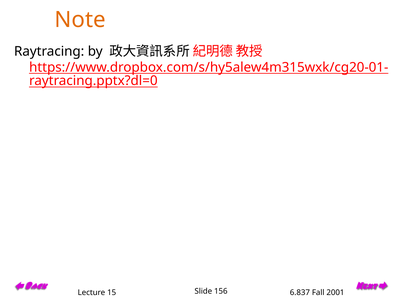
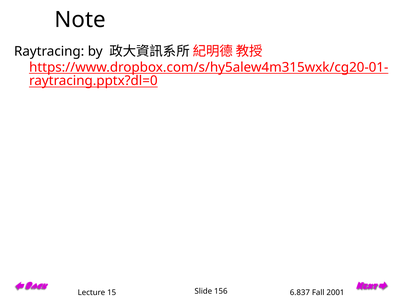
Note colour: orange -> black
